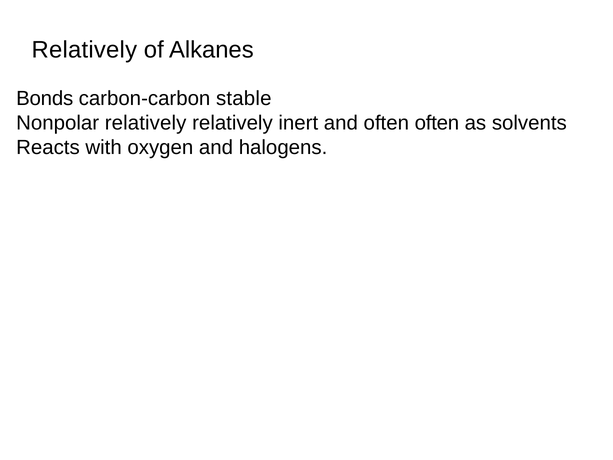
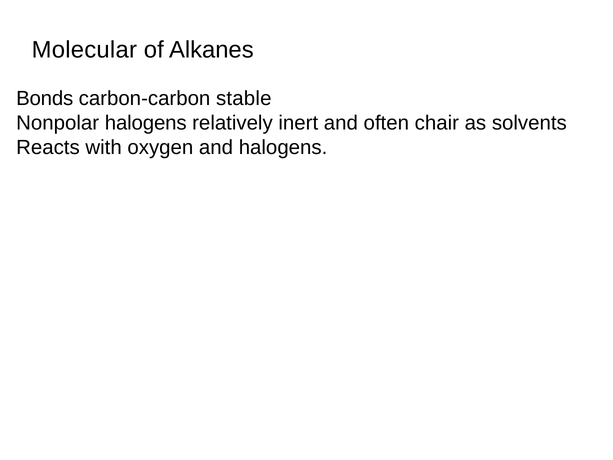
Relatively at (84, 50): Relatively -> Molecular
Nonpolar relatively: relatively -> halogens
often often: often -> chair
